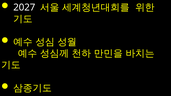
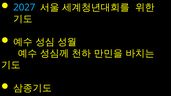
2027 colour: white -> light blue
